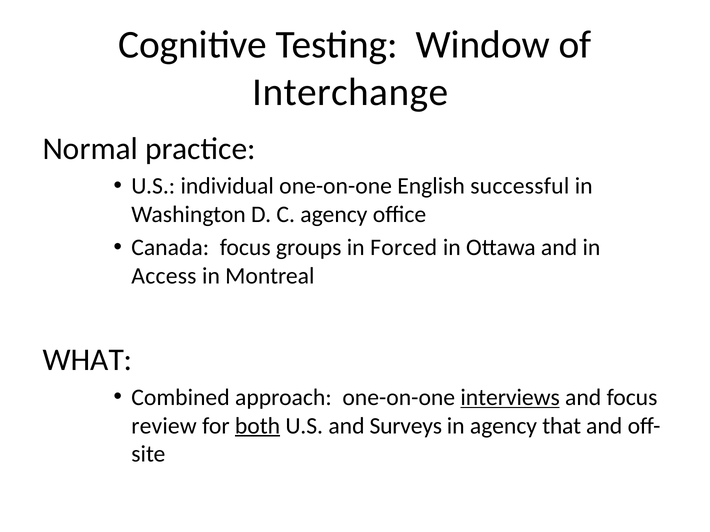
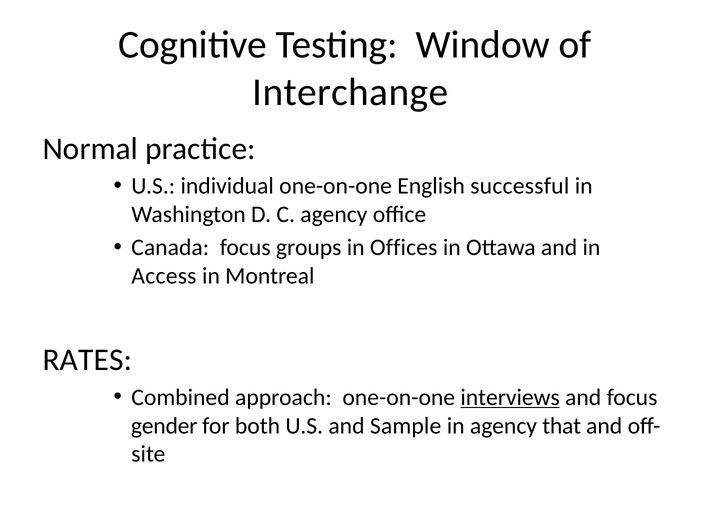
Forced: Forced -> Offices
WHAT: WHAT -> RATES
review: review -> gender
both underline: present -> none
Surveys: Surveys -> Sample
